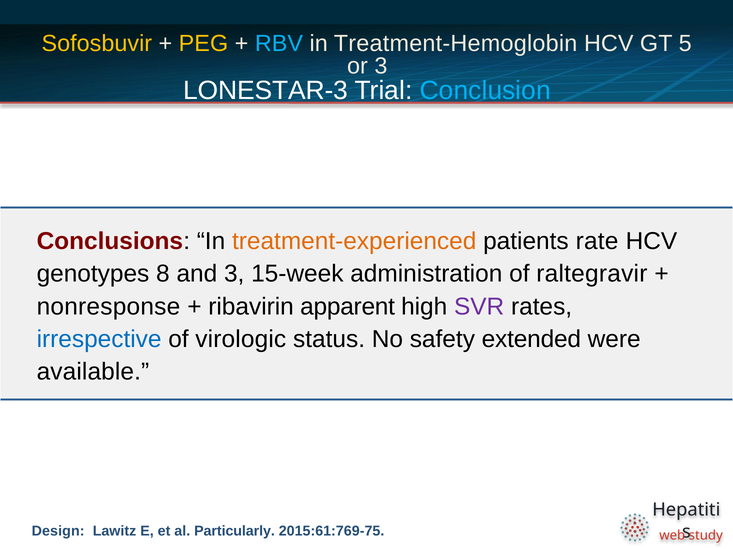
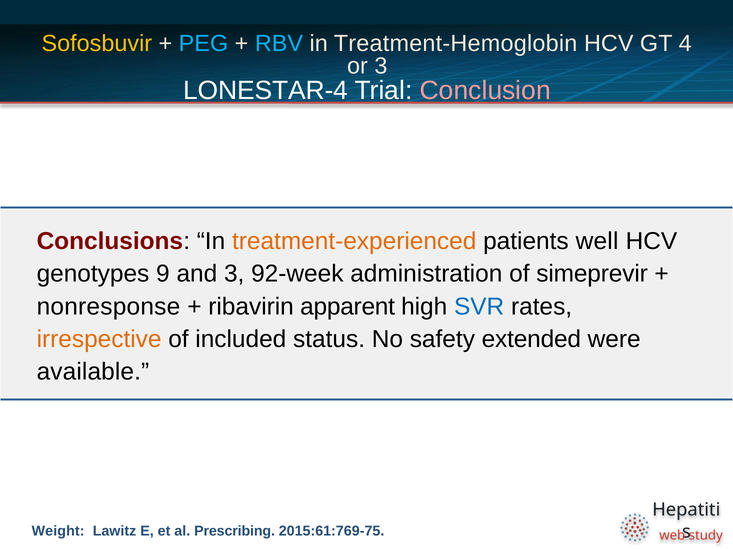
PEG colour: yellow -> light blue
5: 5 -> 4
LONESTAR-3: LONESTAR-3 -> LONESTAR-4
Conclusion colour: light blue -> pink
rate: rate -> well
8: 8 -> 9
15-week: 15-week -> 92-week
raltegravir: raltegravir -> simeprevir
SVR colour: purple -> blue
irrespective colour: blue -> orange
virologic: virologic -> included
Design: Design -> Weight
Particularly: Particularly -> Prescribing
